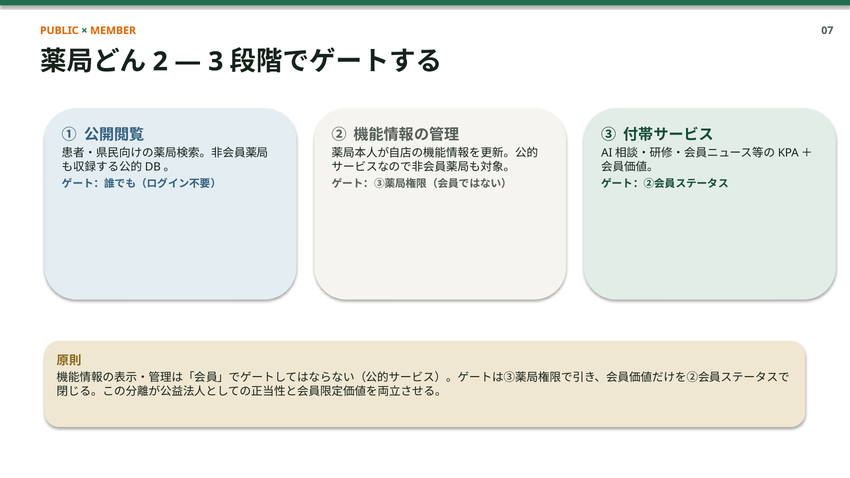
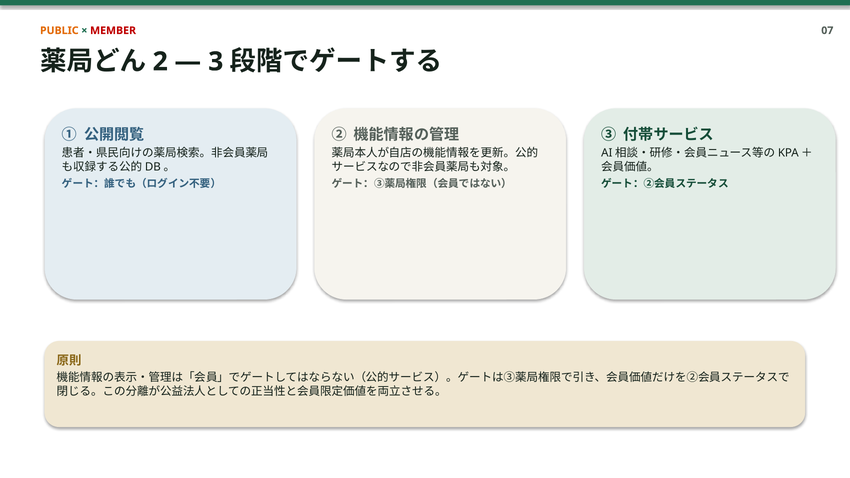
MEMBER colour: orange -> red
